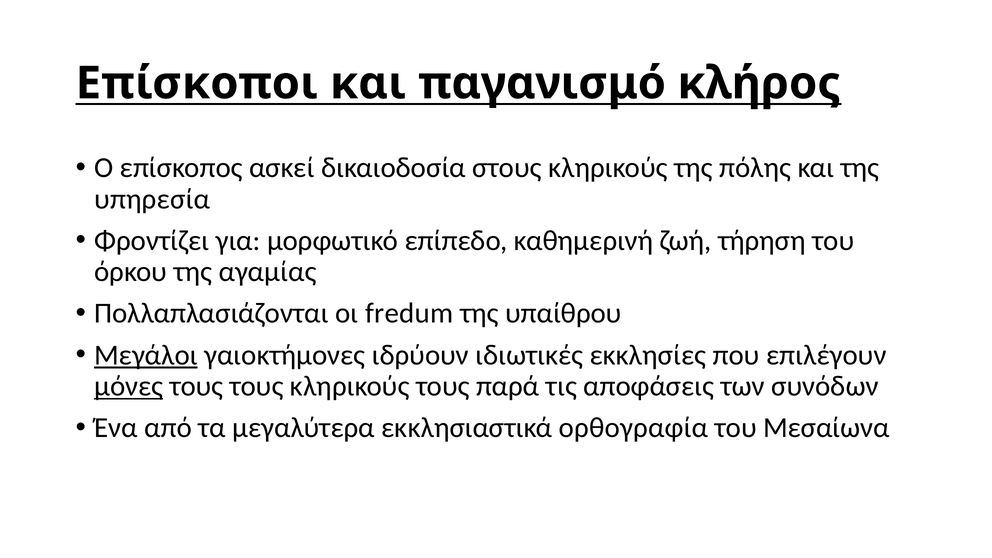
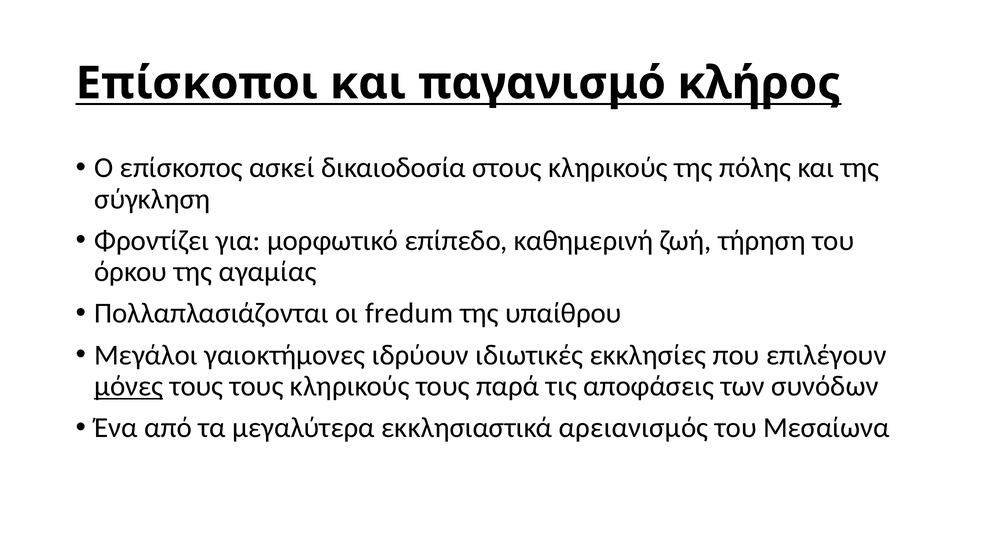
υπηρεσία: υπηρεσία -> σύγκληση
Μεγάλοι underline: present -> none
ορθογραφία: ορθογραφία -> αρειανισμός
